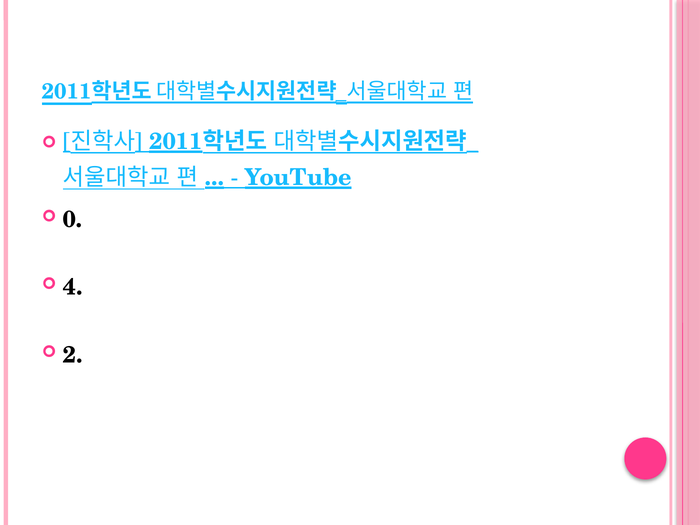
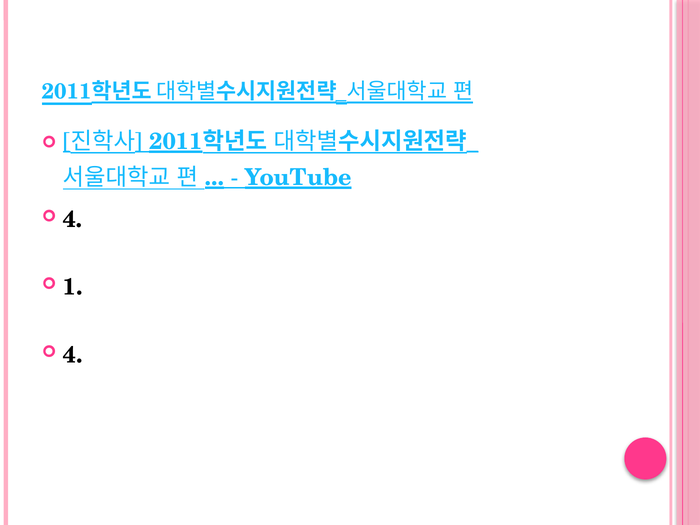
0 at (73, 220): 0 -> 4
4: 4 -> 1
2 at (73, 355): 2 -> 4
